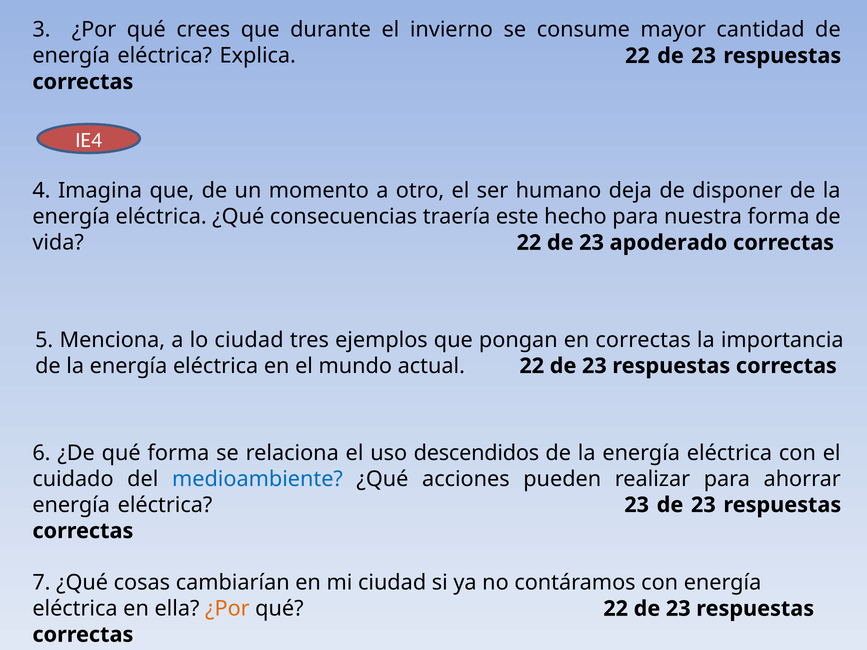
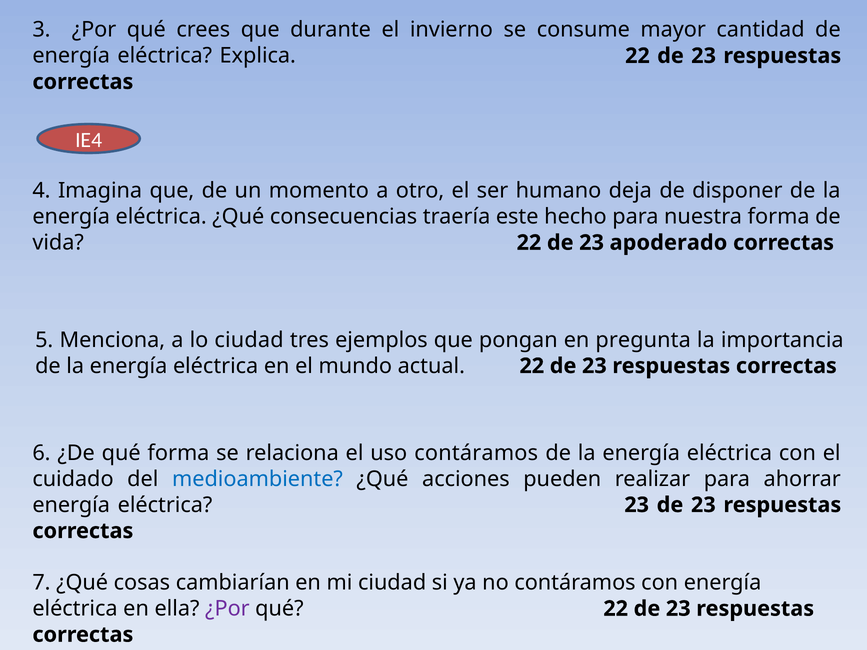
en correctas: correctas -> pregunta
uso descendidos: descendidos -> contáramos
¿Por at (227, 609) colour: orange -> purple
